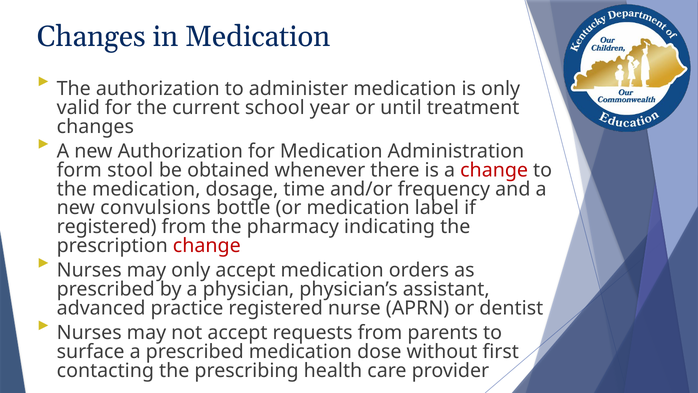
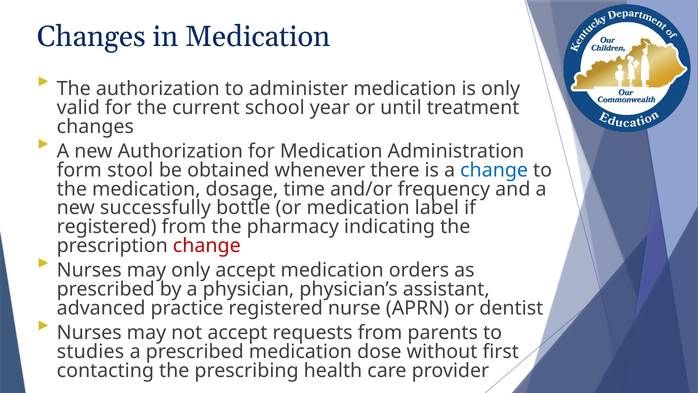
change at (494, 170) colour: red -> blue
convulsions: convulsions -> successfully
surface: surface -> studies
